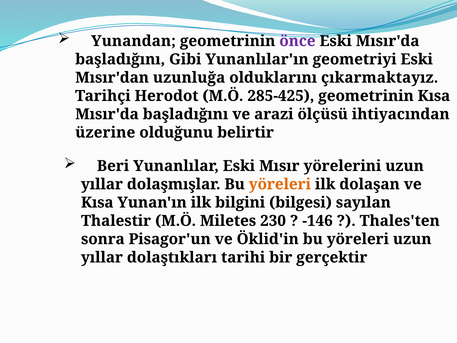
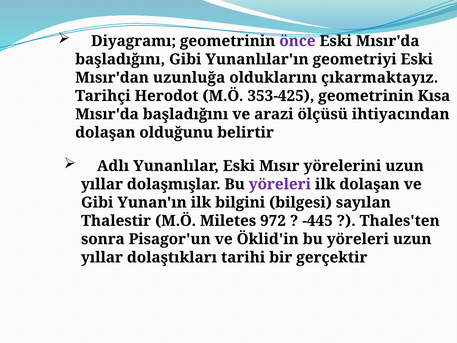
Yunandan: Yunandan -> Diyagramı
285-425: 285-425 -> 353-425
üzerine at (105, 132): üzerine -> dolaşan
Beri: Beri -> Adlı
yöreleri at (280, 184) colour: orange -> purple
Kısa at (97, 202): Kısa -> Gibi
230: 230 -> 972
-146: -146 -> -445
